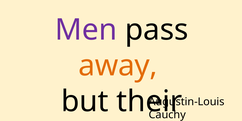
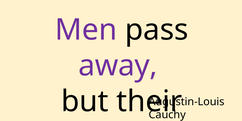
away colour: orange -> purple
